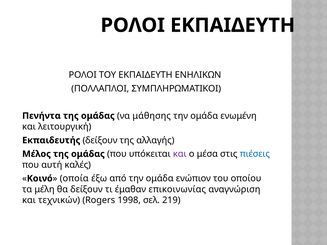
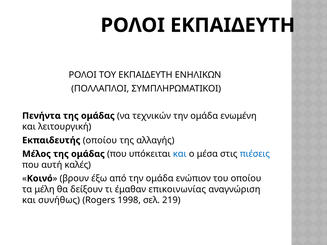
μάθησης: μάθησης -> τεχνικών
Εκπαιδευτής δείξουν: δείξουν -> οποίου
και at (180, 154) colour: purple -> blue
οποία: οποία -> βρουν
τεχνικών: τεχνικών -> συνήθως
